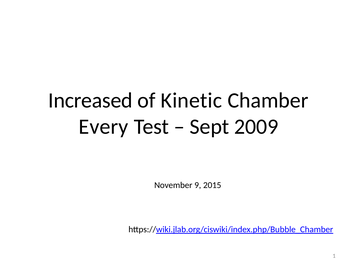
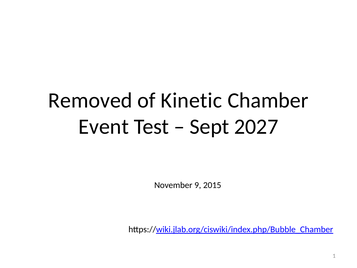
Increased: Increased -> Removed
Every: Every -> Event
2009: 2009 -> 2027
